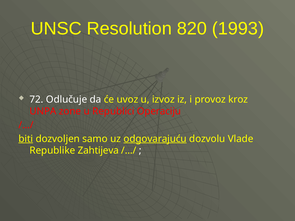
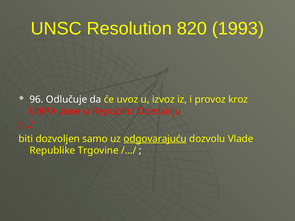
72: 72 -> 96
biti underline: present -> none
Zahtijeva: Zahtijeva -> Trgovine
